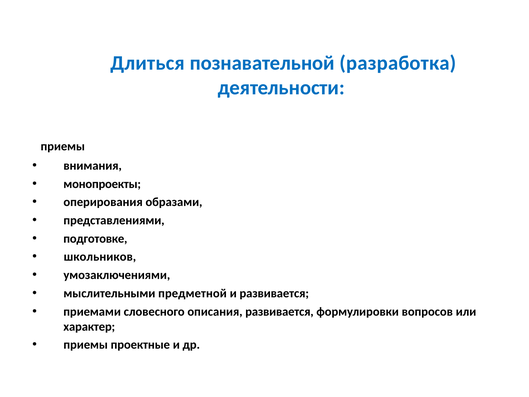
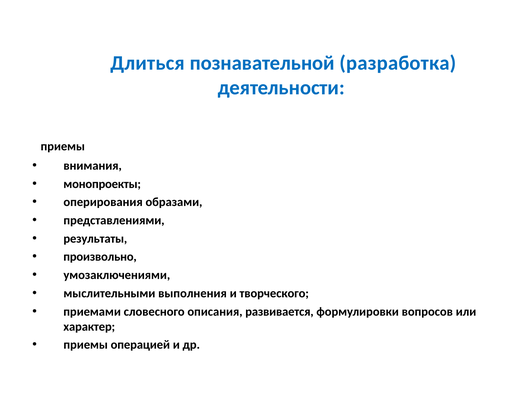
подготовке: подготовке -> результаты
школьников: школьников -> произвольно
предметной: предметной -> выполнения
и развивается: развивается -> творческого
проектные: проектные -> операцией
